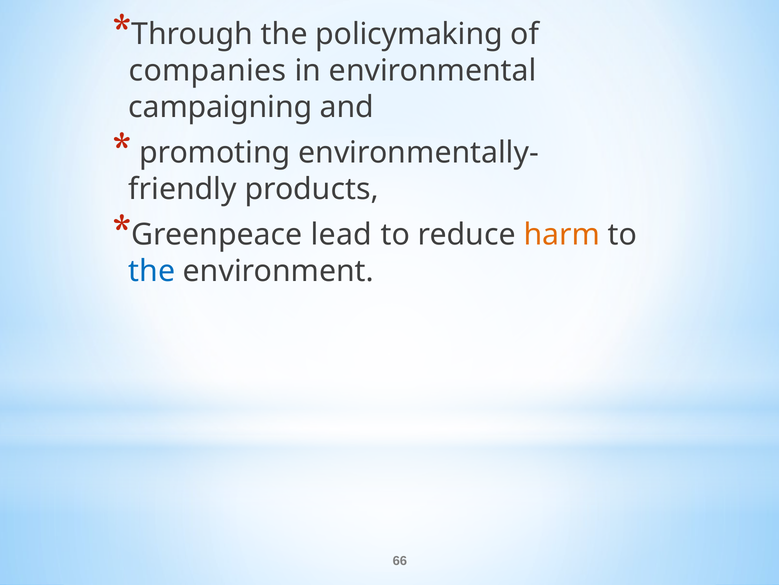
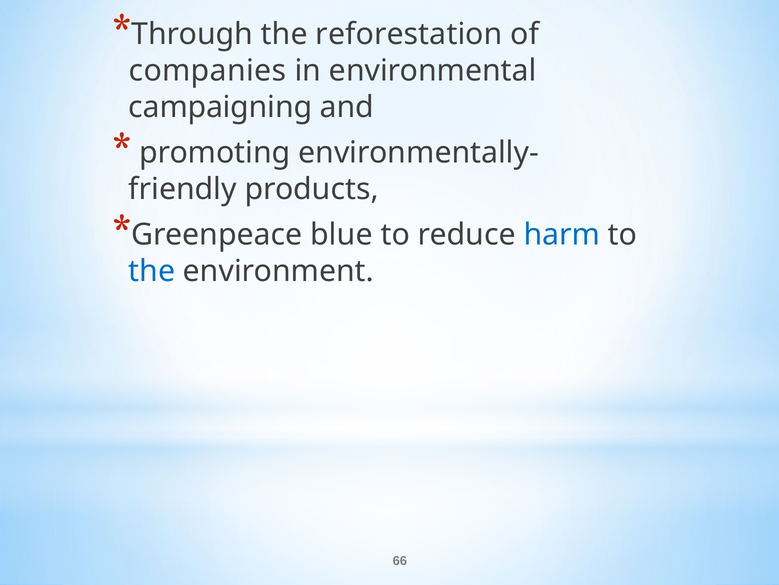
policymaking: policymaking -> reforestation
lead: lead -> blue
harm colour: orange -> blue
